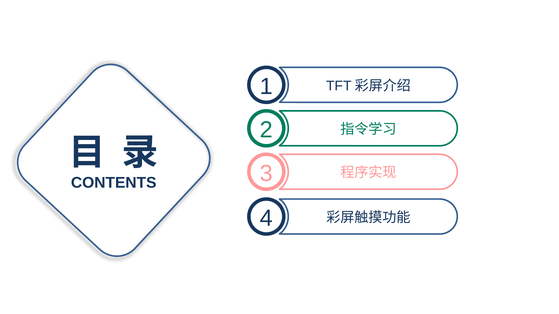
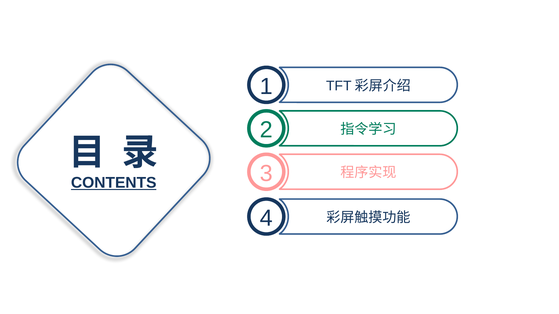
CONTENTS underline: none -> present
